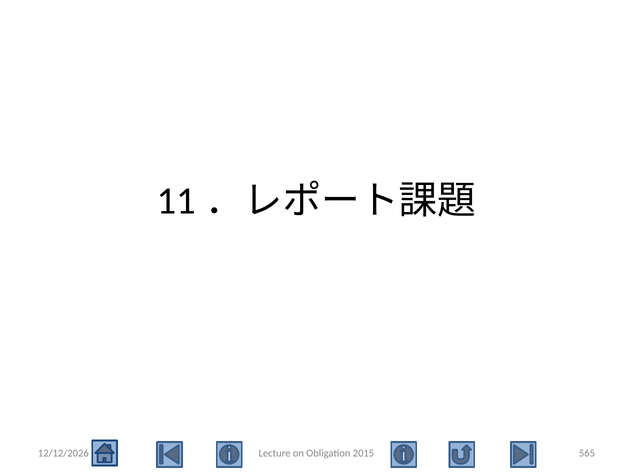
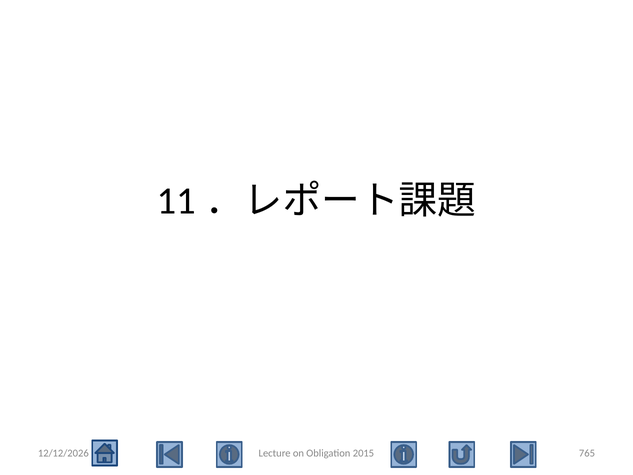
565: 565 -> 765
